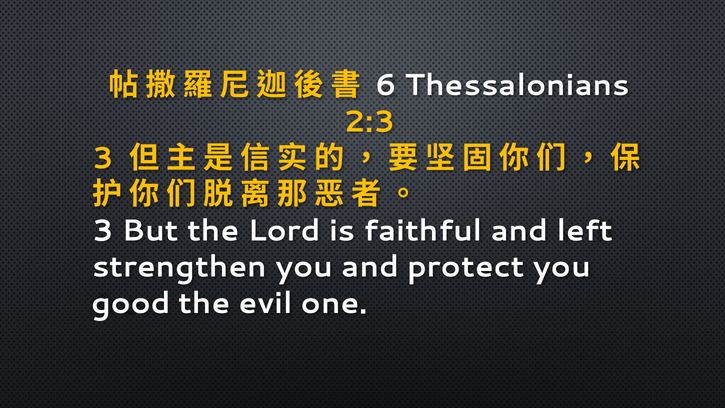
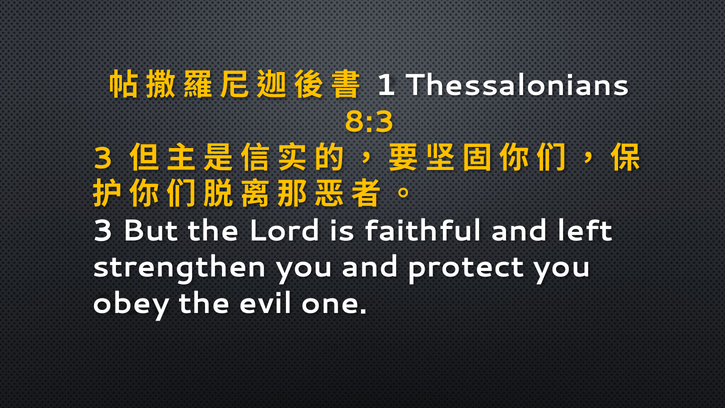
6: 6 -> 1
2:3: 2:3 -> 8:3
good: good -> obey
